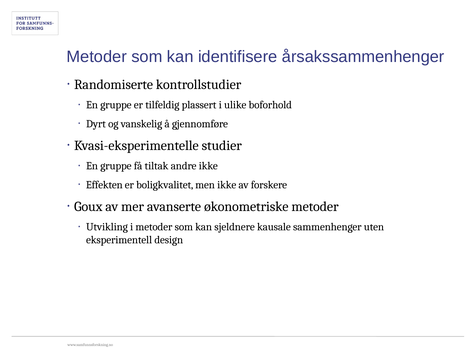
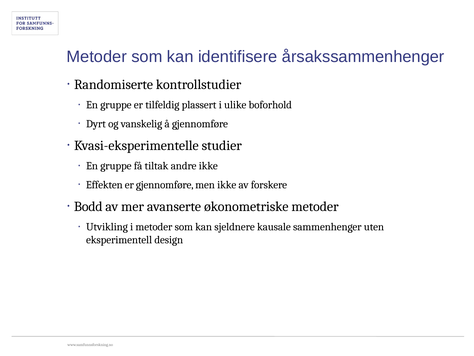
er boligkvalitet: boligkvalitet -> gjennomføre
Goux: Goux -> Bodd
